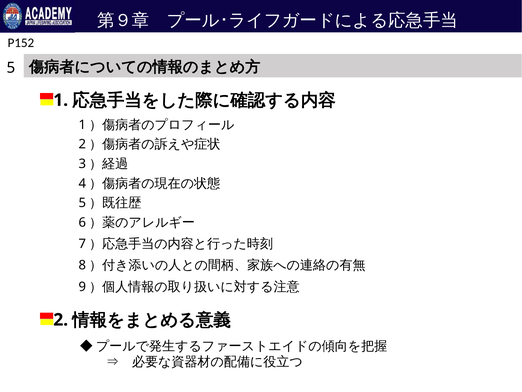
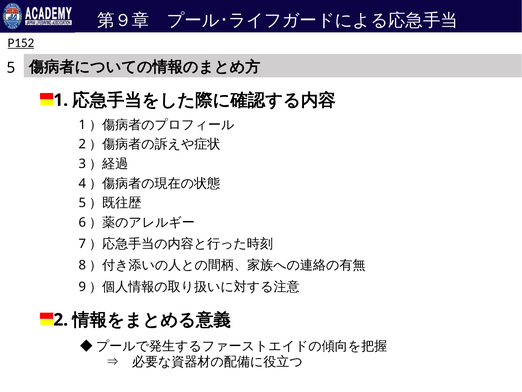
P152 underline: none -> present
